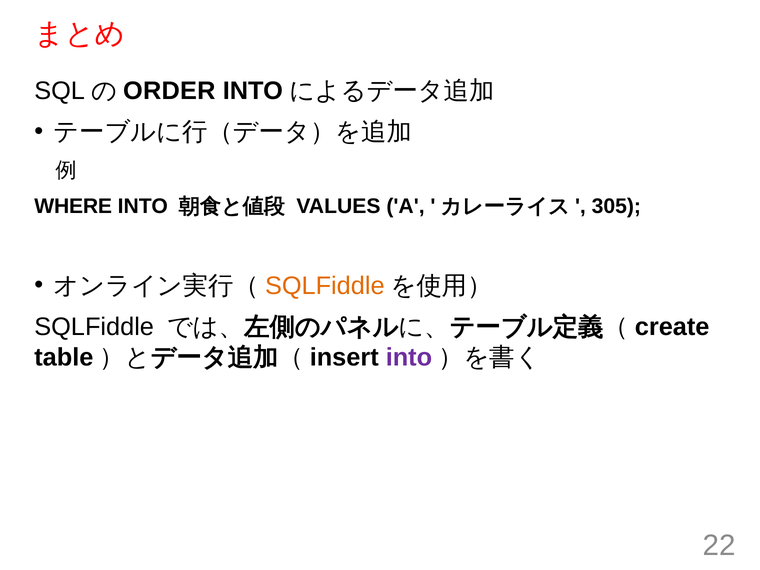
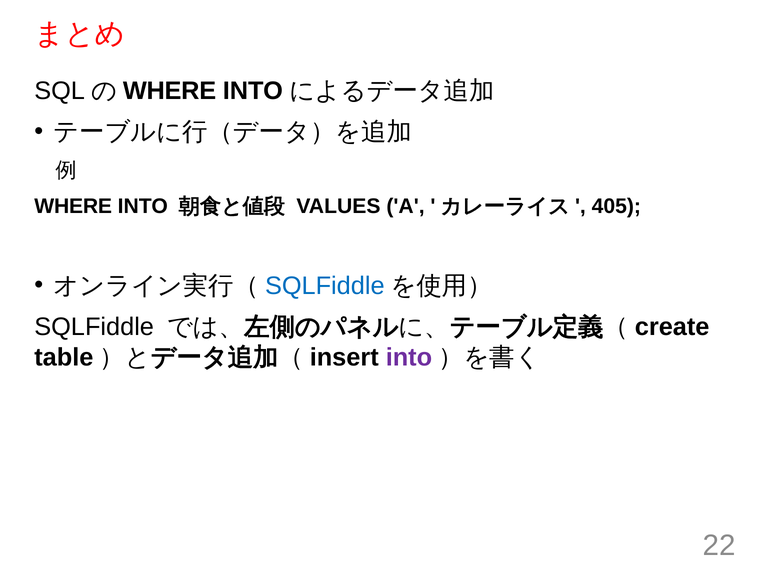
ORDER at (169, 91): ORDER -> WHERE
305: 305 -> 405
SQLFiddle at (325, 286) colour: orange -> blue
